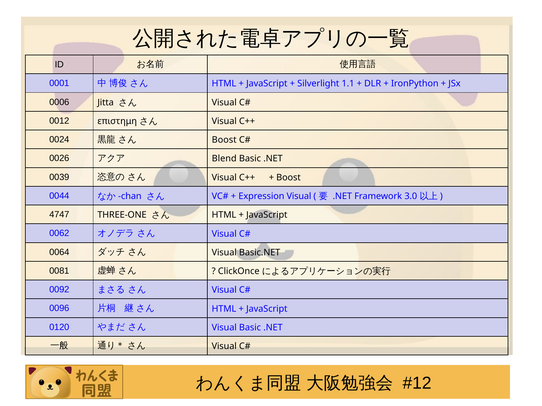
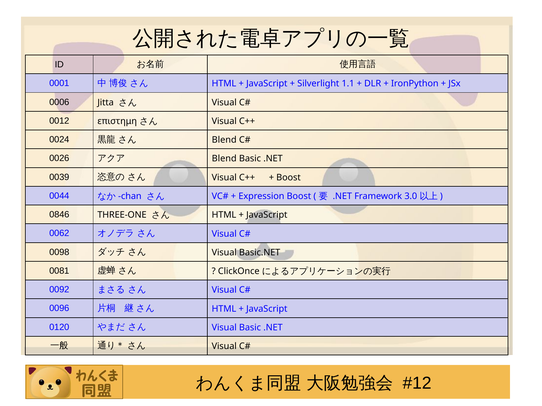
Boost at (224, 140): Boost -> Blend
Expression Visual: Visual -> Boost
4747: 4747 -> 0846
0064: 0064 -> 0098
